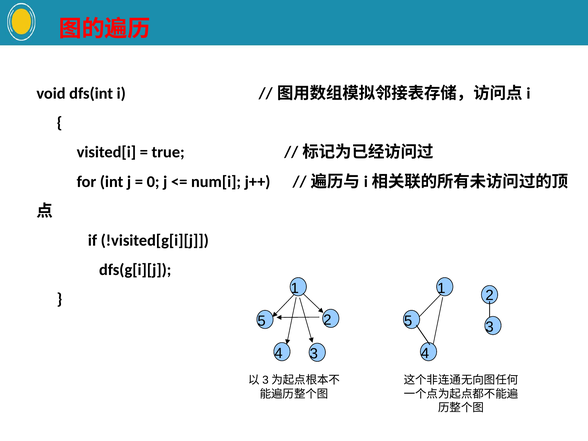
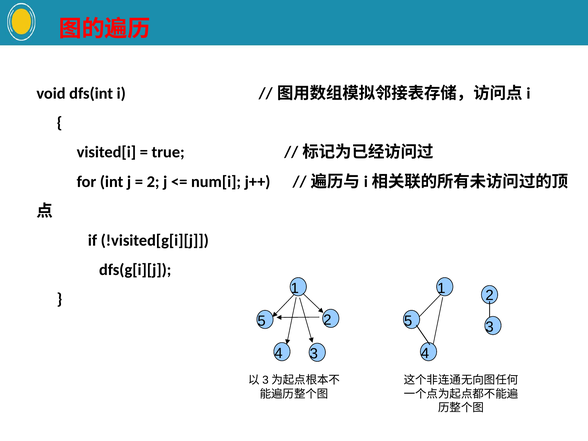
0 at (153, 182): 0 -> 2
